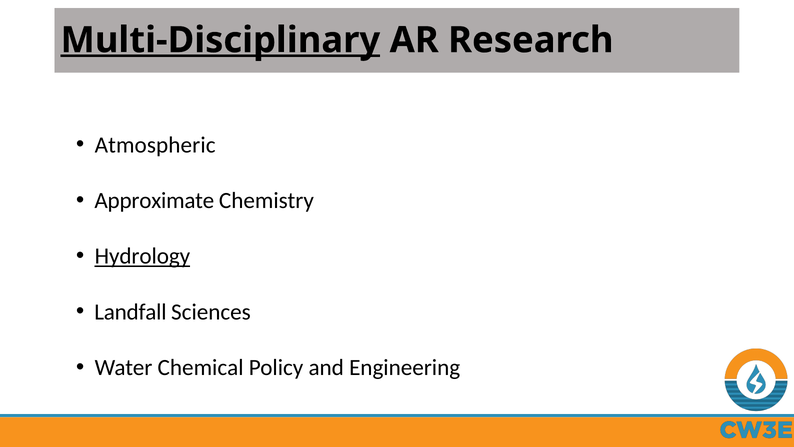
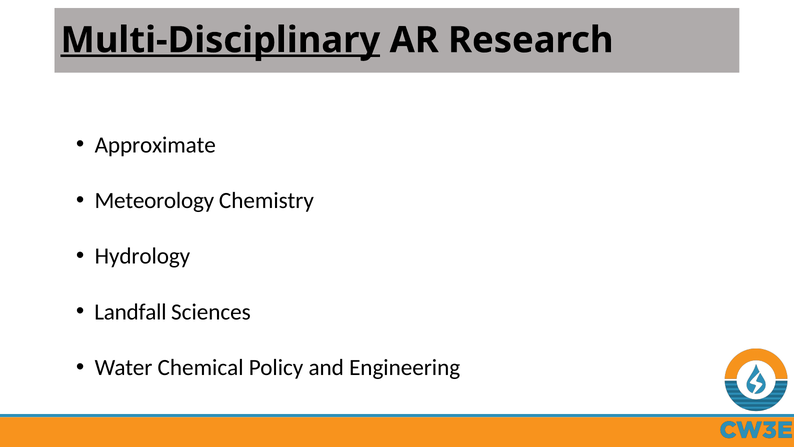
Atmospheric: Atmospheric -> Approximate
Approximate: Approximate -> Meteorology
Hydrology underline: present -> none
